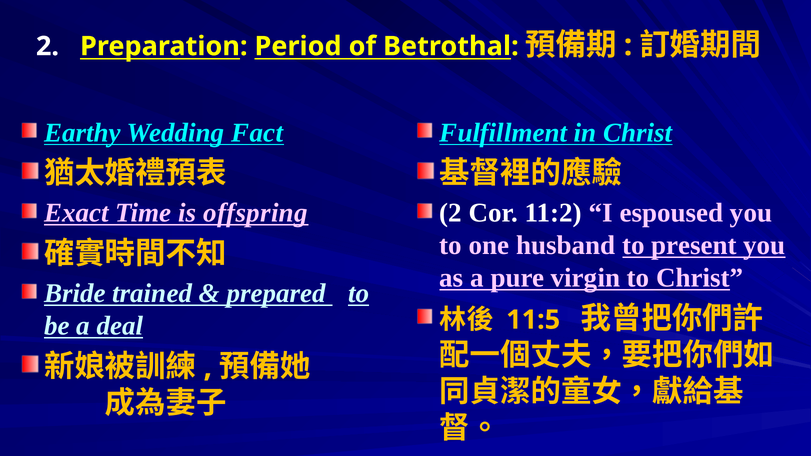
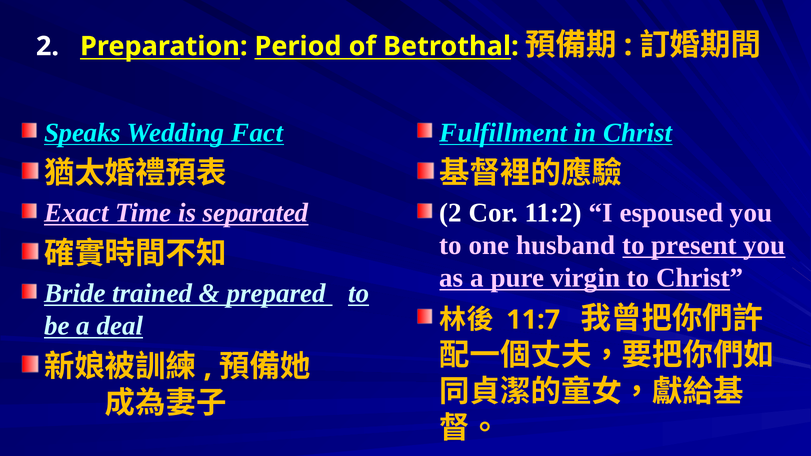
Earthy: Earthy -> Speaks
offspring: offspring -> separated
11:5: 11:5 -> 11:7
